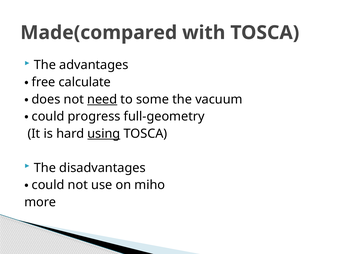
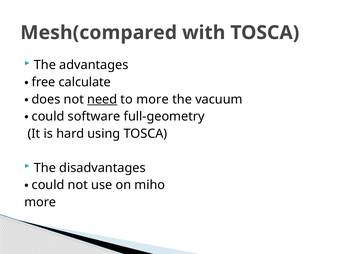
Made(compared: Made(compared -> Mesh(compared
to some: some -> more
progress: progress -> software
using underline: present -> none
